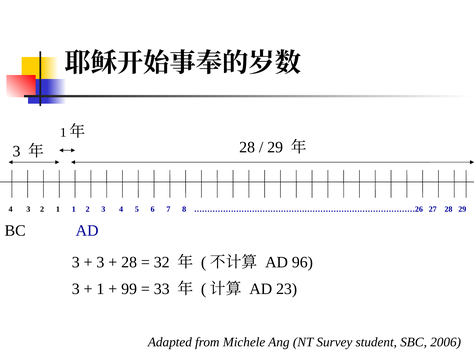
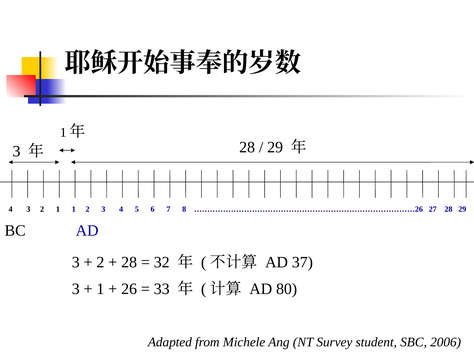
3 at (100, 262): 3 -> 2
96: 96 -> 37
99: 99 -> 26
23: 23 -> 80
